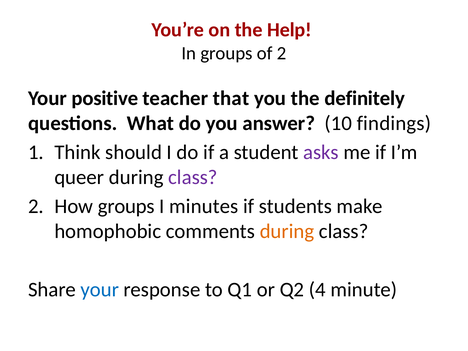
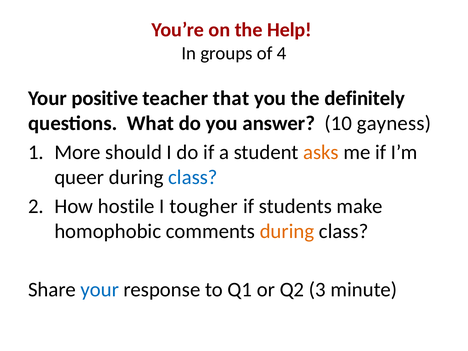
of 2: 2 -> 4
findings: findings -> gayness
Think: Think -> More
asks colour: purple -> orange
class at (193, 177) colour: purple -> blue
How groups: groups -> hostile
minutes: minutes -> tougher
4: 4 -> 3
